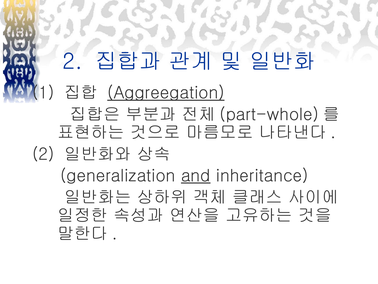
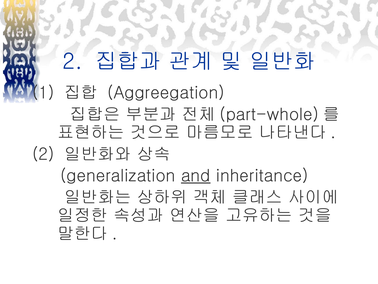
Aggreegation underline: present -> none
